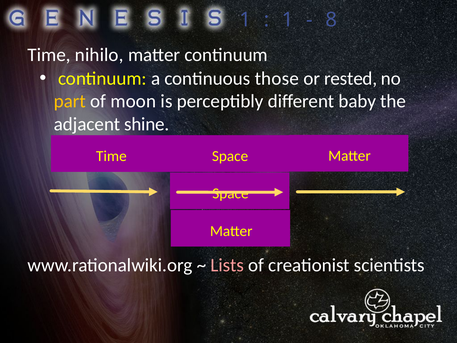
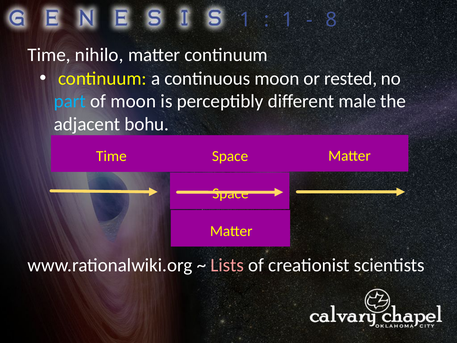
continuous those: those -> moon
part colour: yellow -> light blue
baby: baby -> male
shine: shine -> bohu
